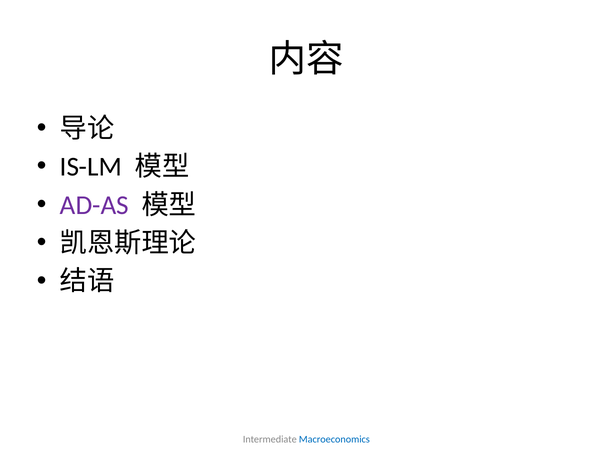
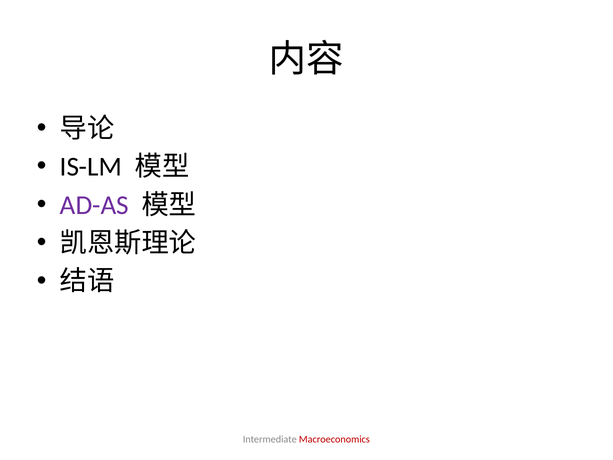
Macroeconomics colour: blue -> red
